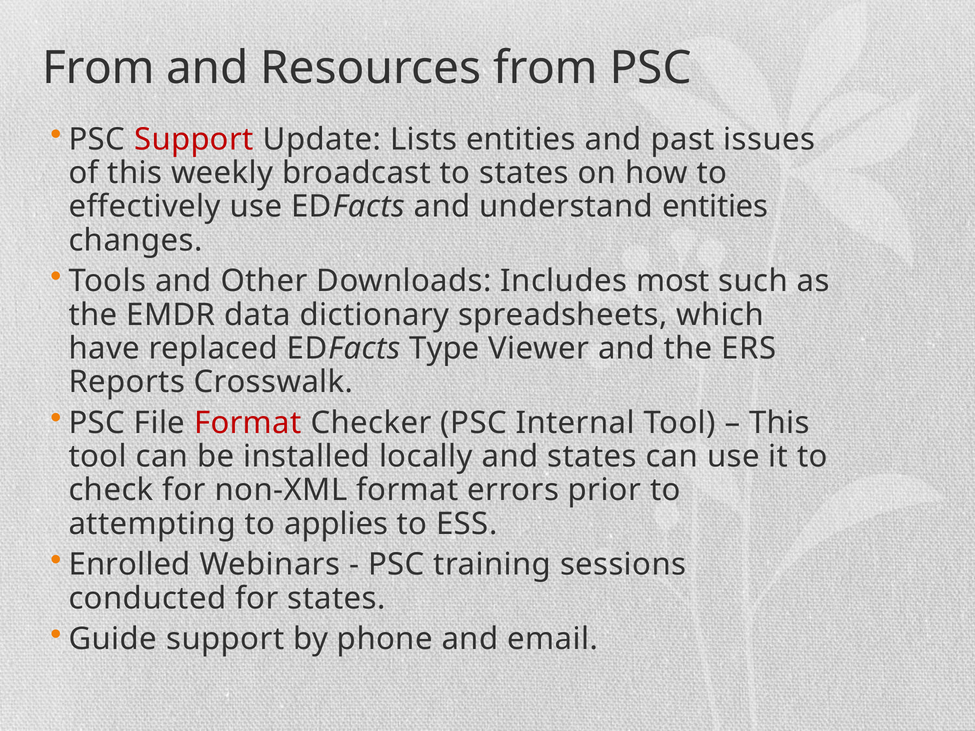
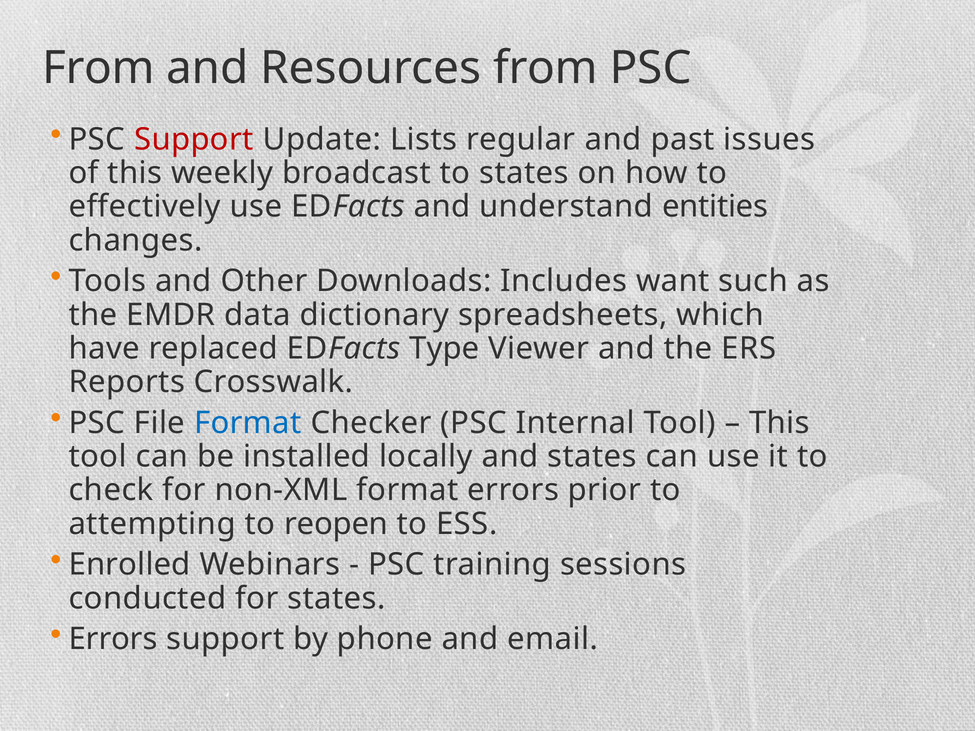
Lists entities: entities -> regular
most: most -> want
Format at (248, 423) colour: red -> blue
applies: applies -> reopen
Guide at (113, 639): Guide -> Errors
